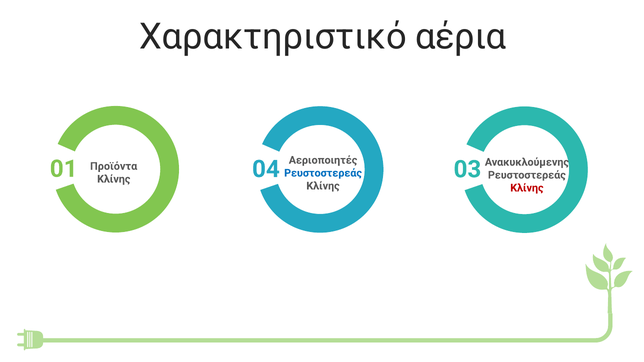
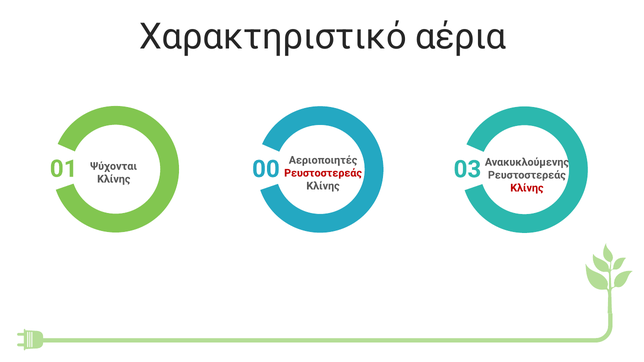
Προϊόντα: Προϊόντα -> Ψύχονται
Ρευστοστερεάς at (323, 173) colour: blue -> red
04: 04 -> 00
